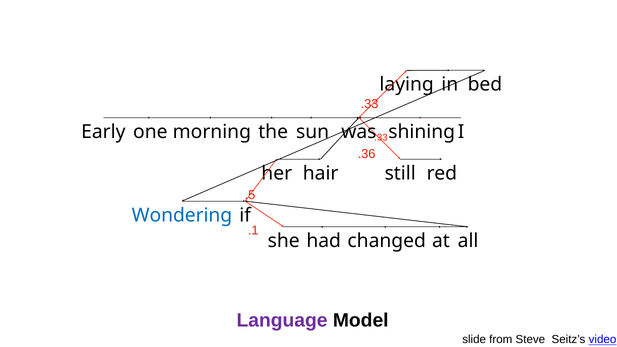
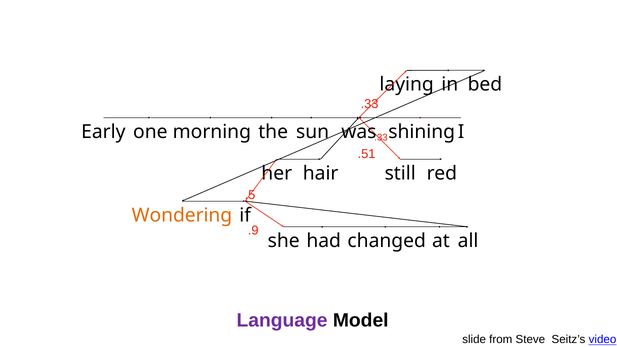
.36: .36 -> .51
Wondering colour: blue -> orange
.1: .1 -> .9
